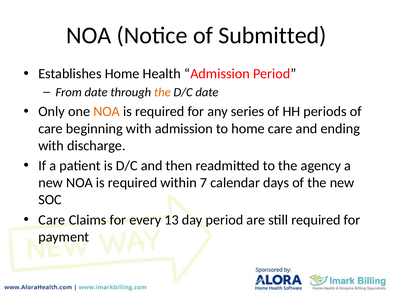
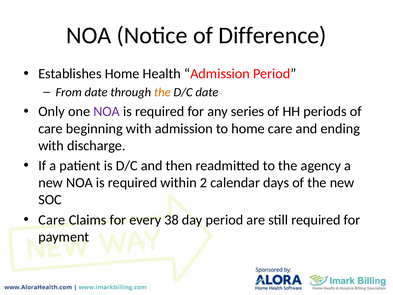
Submitted: Submitted -> Difference
NOA at (107, 111) colour: orange -> purple
7: 7 -> 2
13: 13 -> 38
